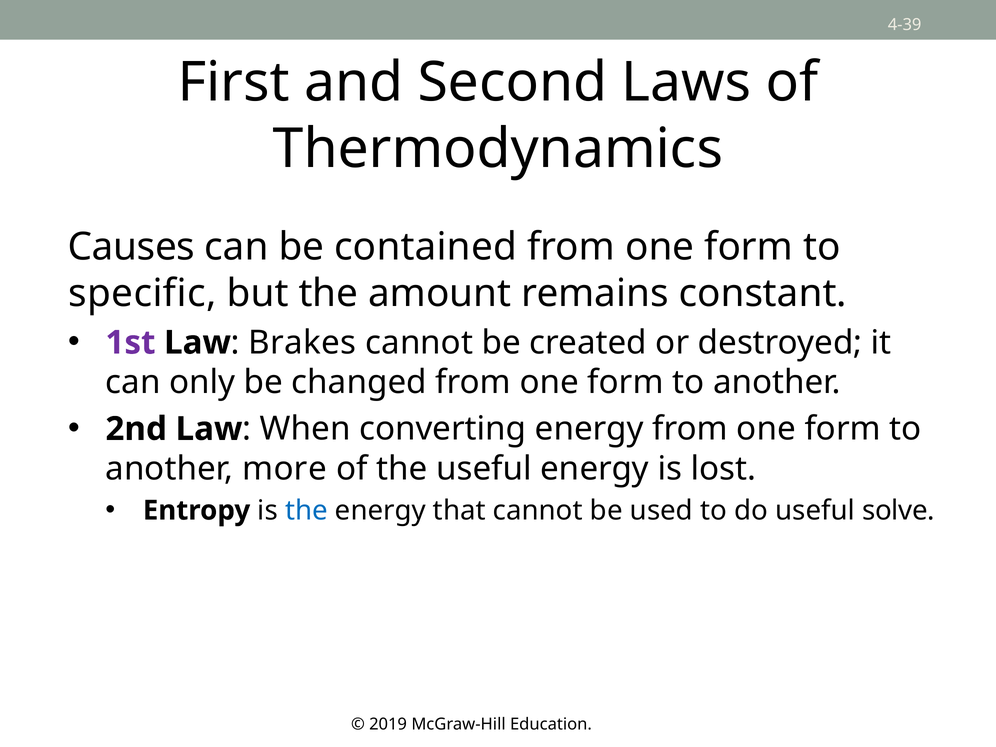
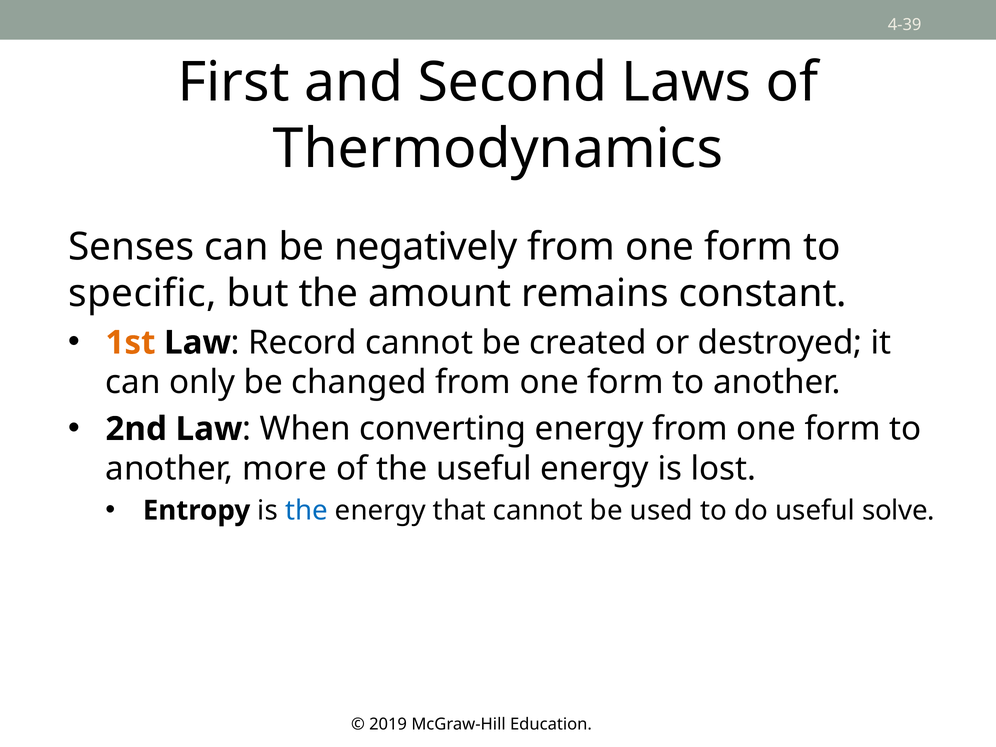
Causes: Causes -> Senses
contained: contained -> negatively
1st colour: purple -> orange
Brakes: Brakes -> Record
